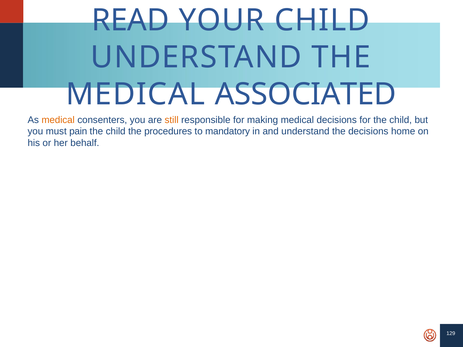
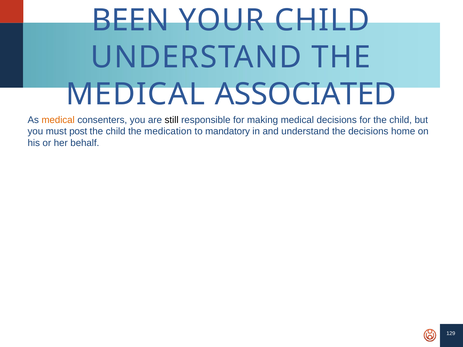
READ: READ -> BEEN
still colour: orange -> black
pain: pain -> post
procedures: procedures -> medication
